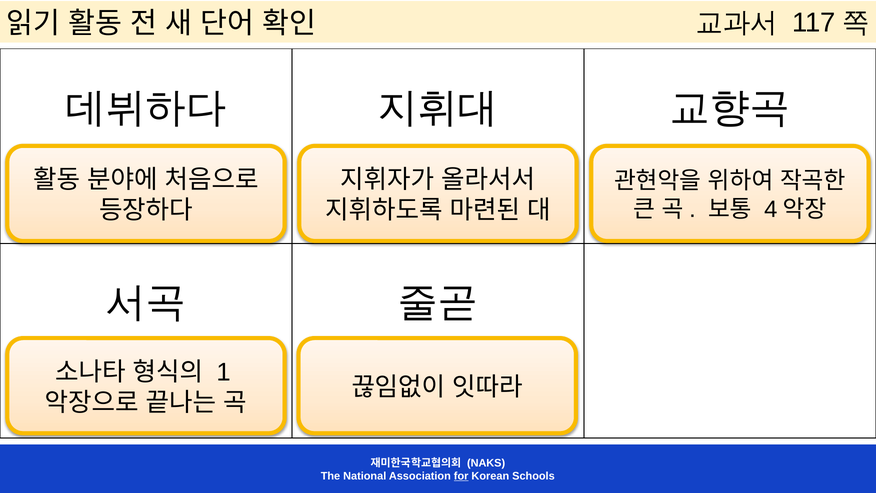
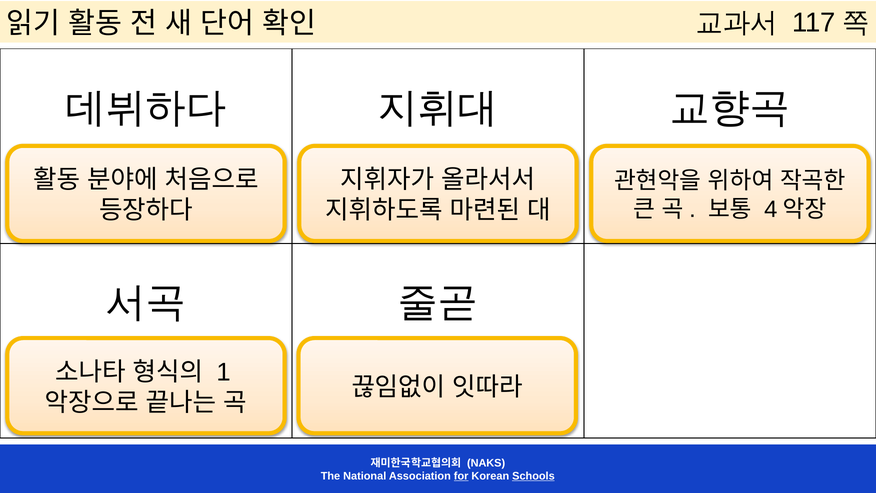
Schools underline: none -> present
